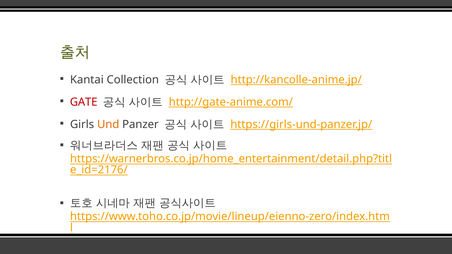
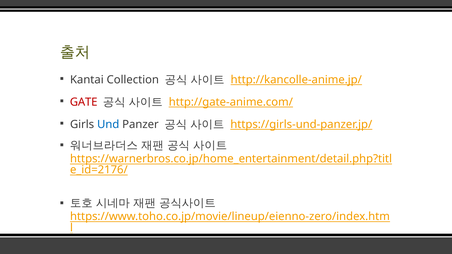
Und colour: orange -> blue
